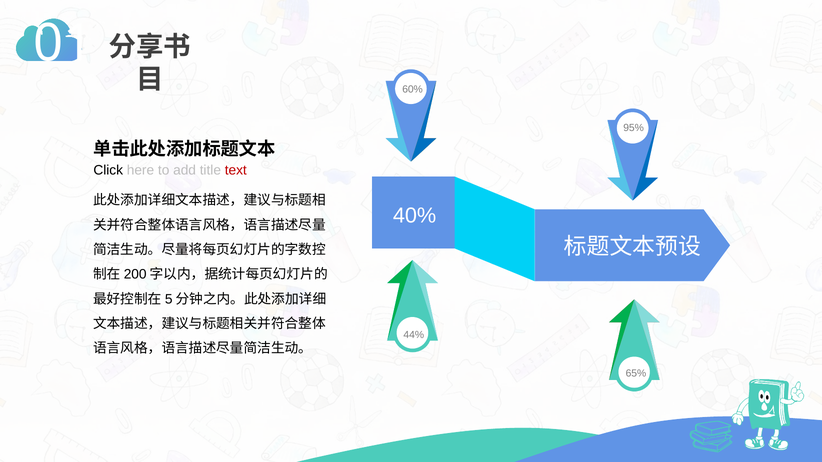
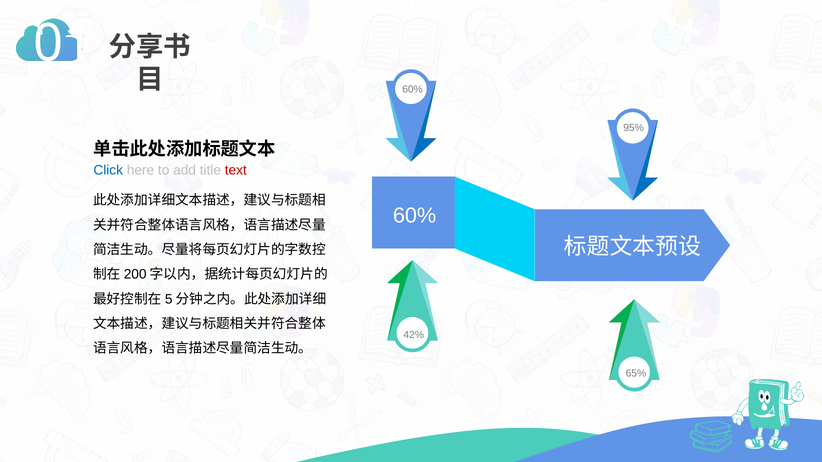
Click colour: black -> blue
40% at (415, 216): 40% -> 60%
44%: 44% -> 42%
